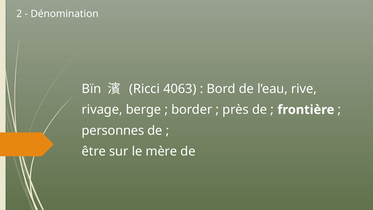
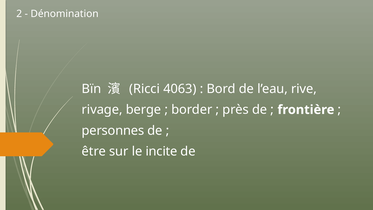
mère: mère -> incite
